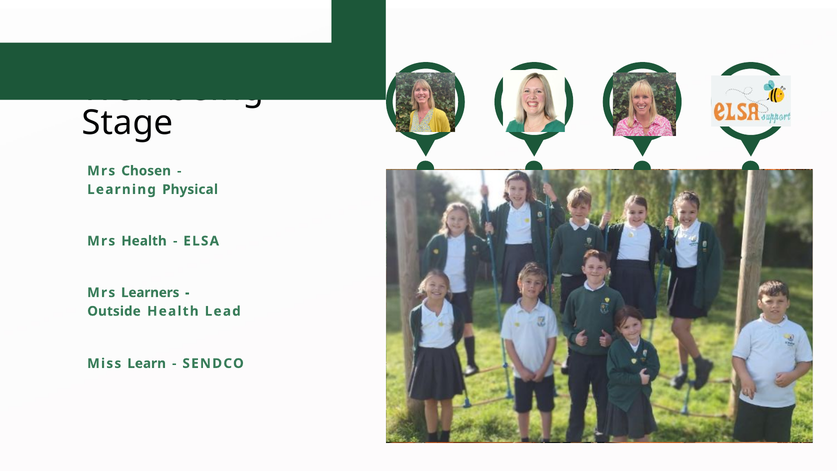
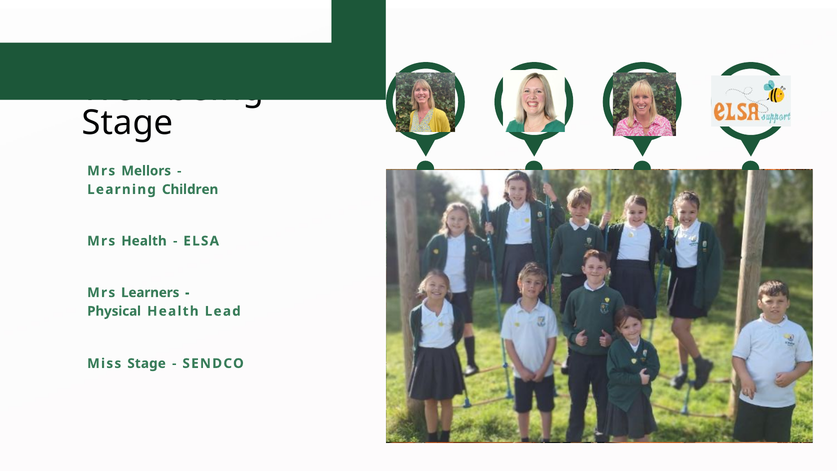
Chosen: Chosen -> Mellors
Physical: Physical -> Children
Outside: Outside -> Physical
Miss Learn: Learn -> Stage
